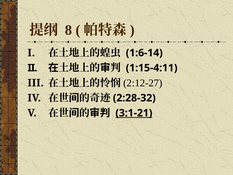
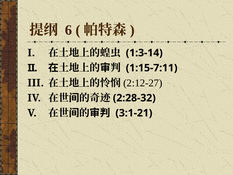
8: 8 -> 6
1:6-14: 1:6-14 -> 1:3-14
1:15-4:11: 1:15-4:11 -> 1:15-7:11
3:1-21 underline: present -> none
